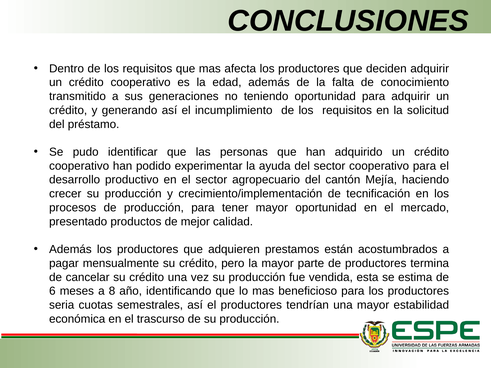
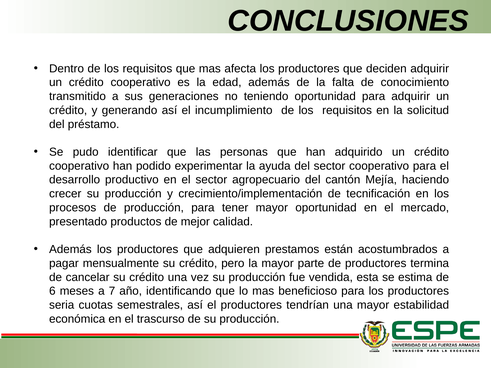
8: 8 -> 7
